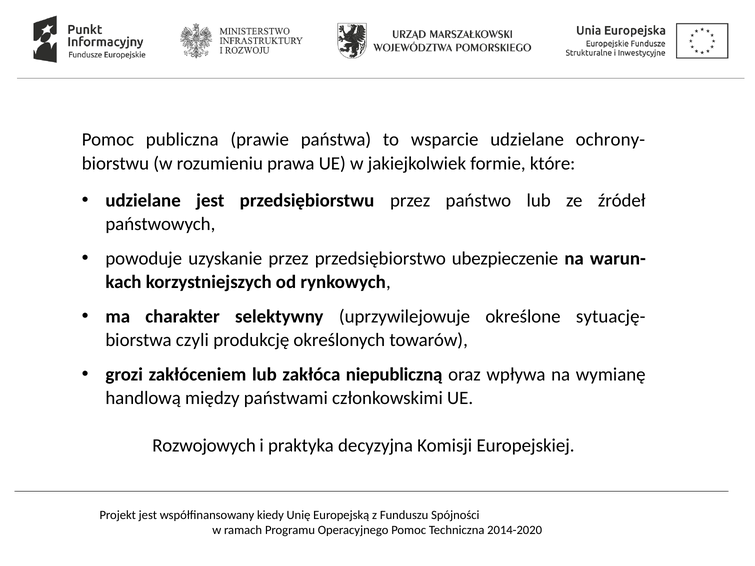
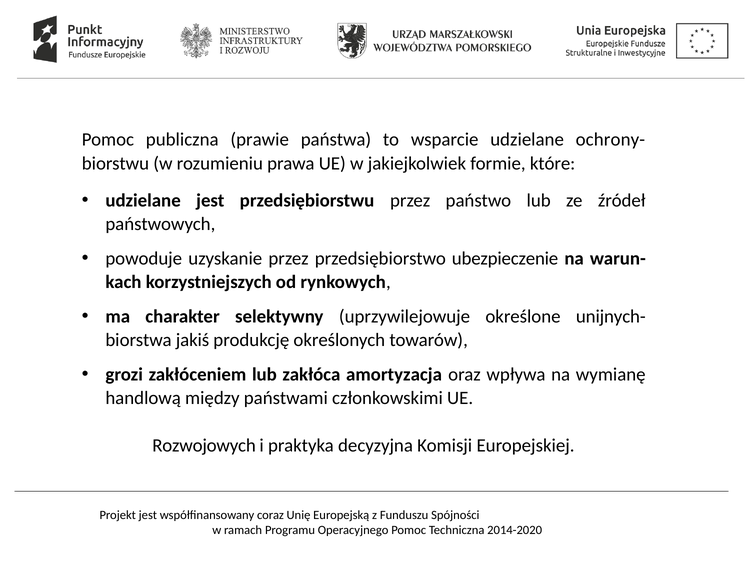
sytuację-: sytuację- -> unijnych-
czyli: czyli -> jakiś
niepubliczną: niepubliczną -> amortyzacja
kiedy: kiedy -> coraz
